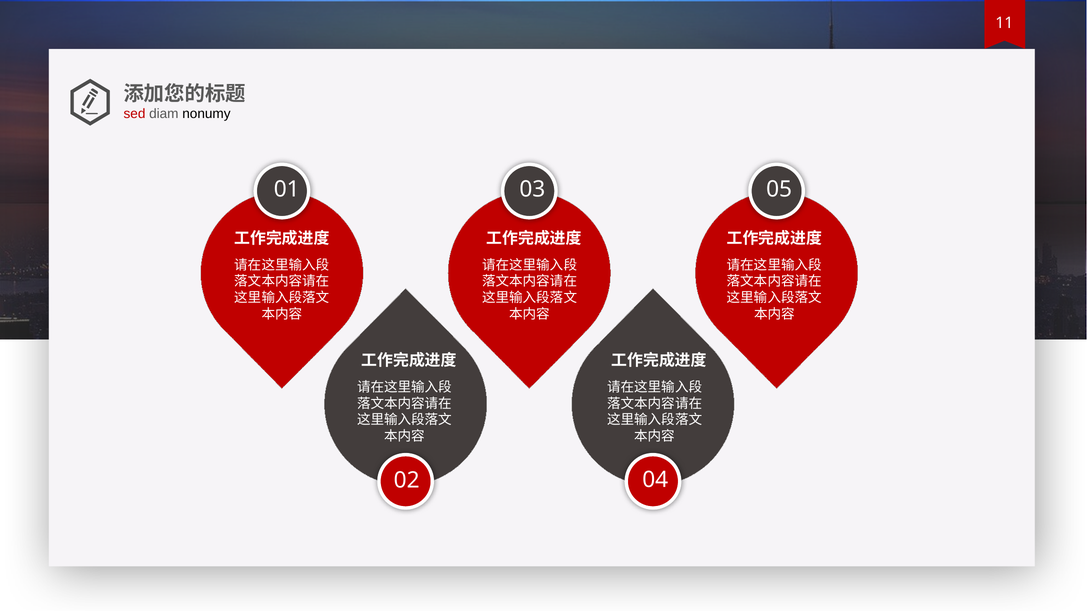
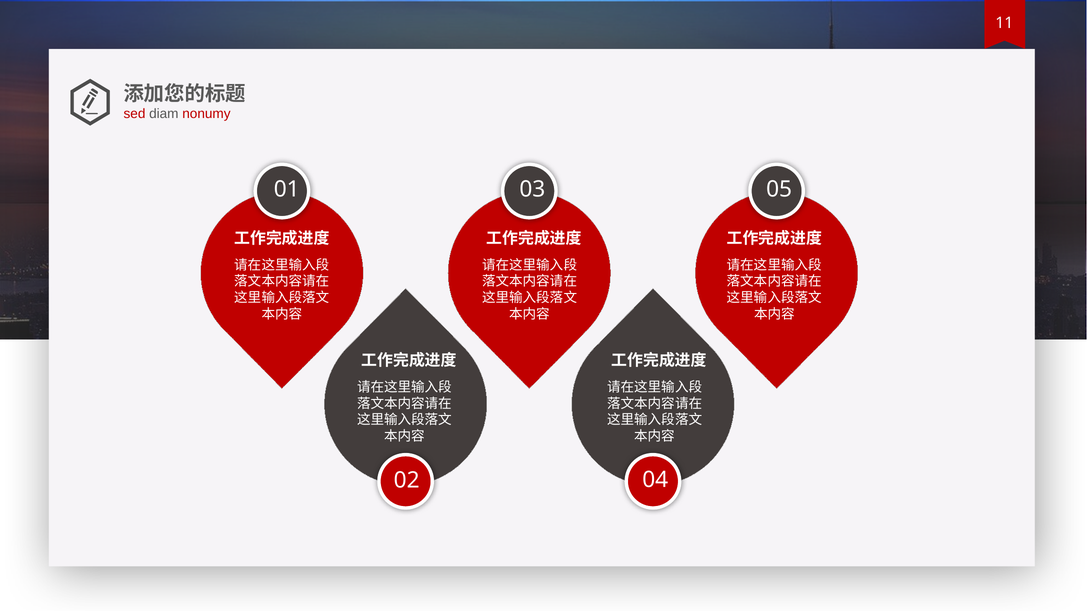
nonumy colour: black -> red
